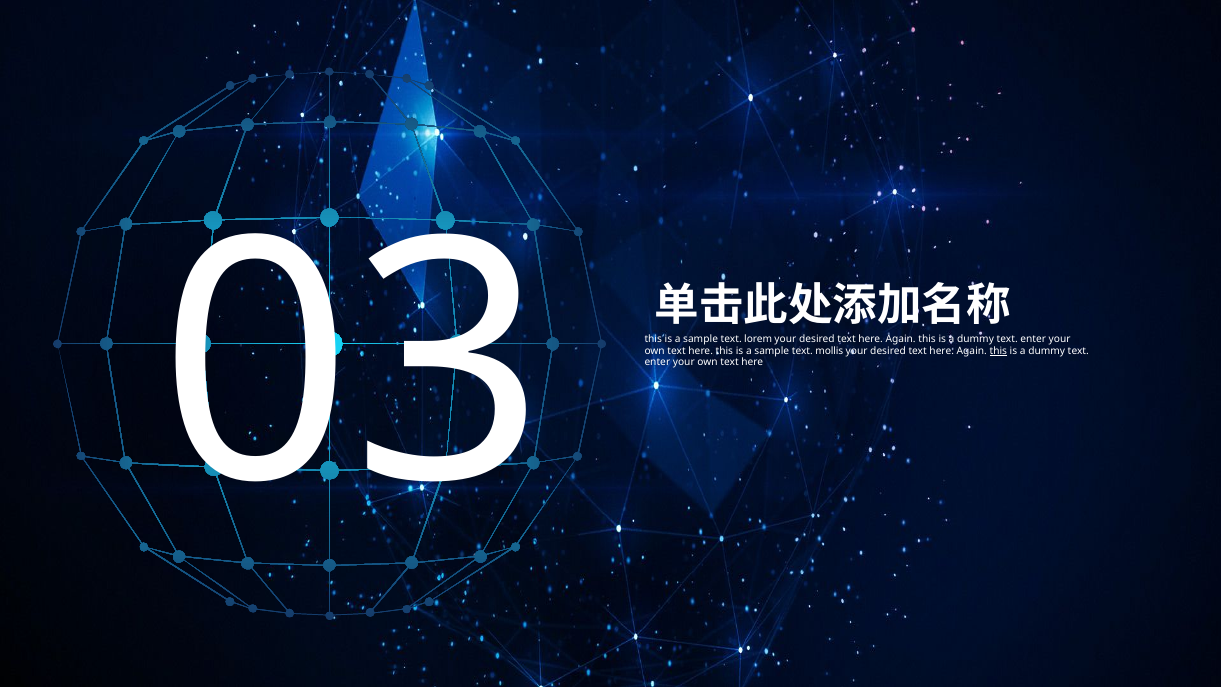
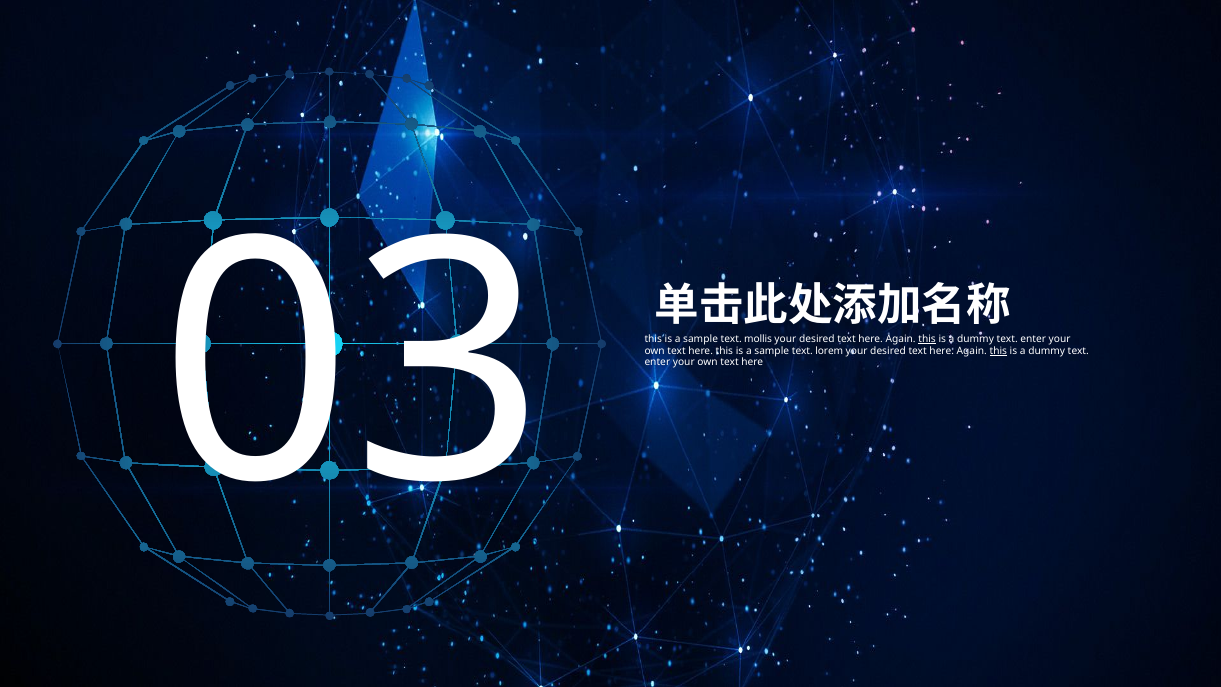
lorem: lorem -> mollis
this at (927, 339) underline: none -> present
mollis: mollis -> lorem
